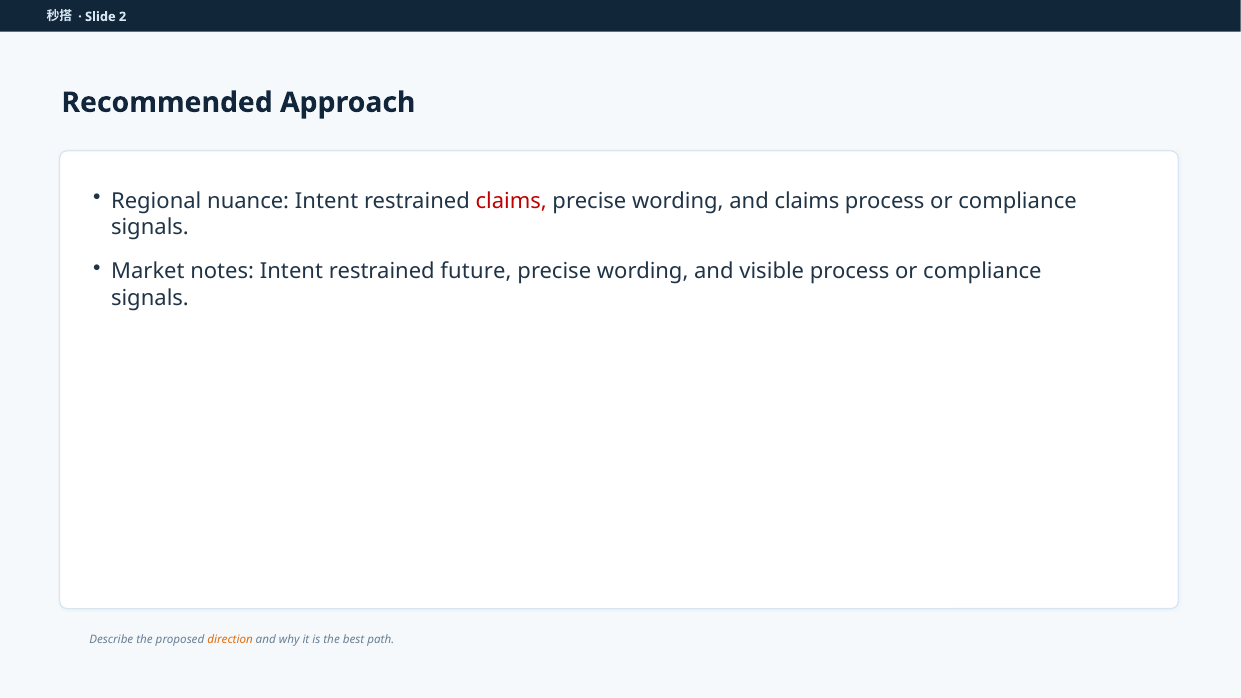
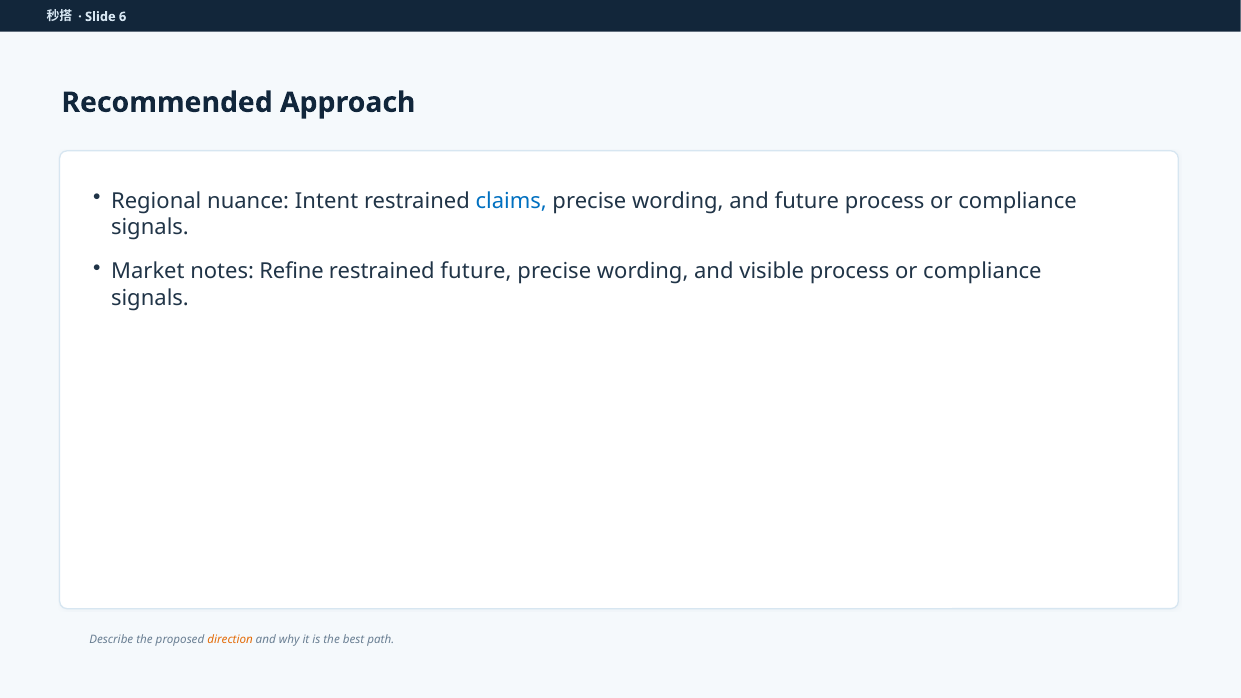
2: 2 -> 6
claims at (511, 201) colour: red -> blue
and claims: claims -> future
notes Intent: Intent -> Refine
